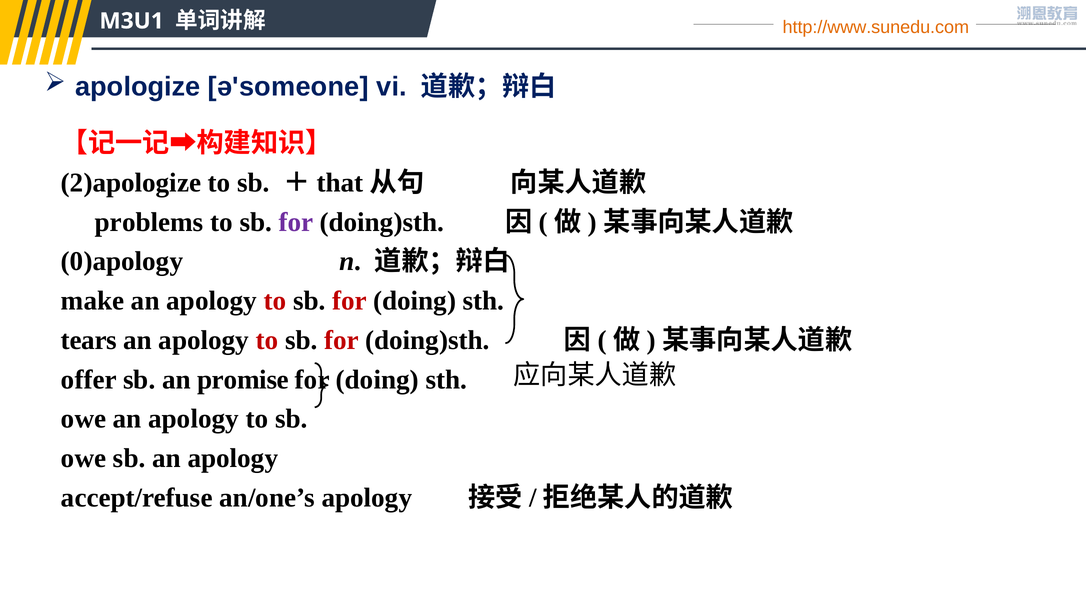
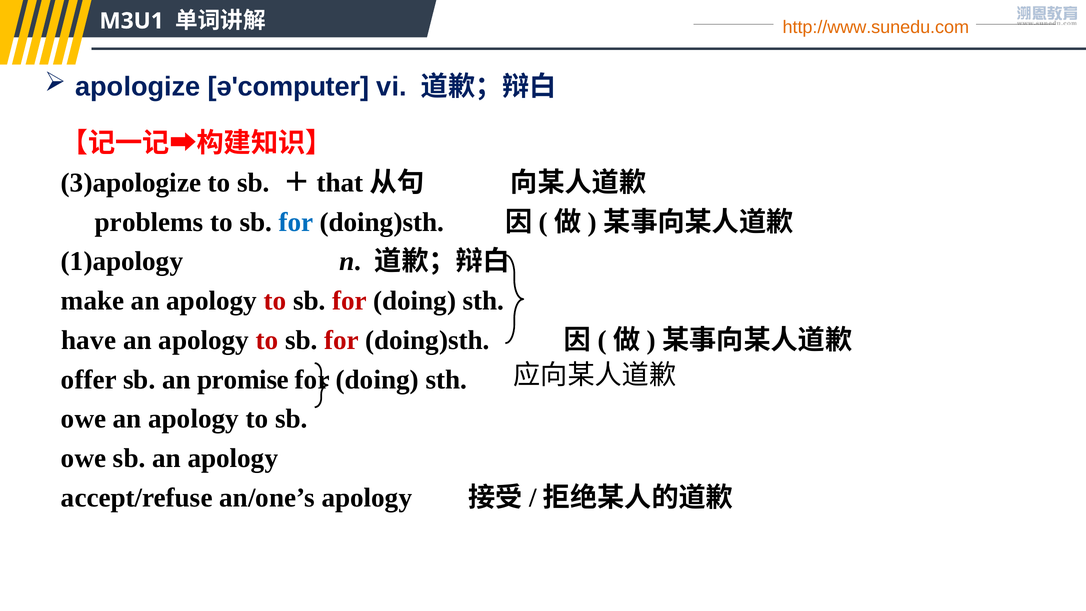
ə'someone: ə'someone -> ə'computer
2)apologize: 2)apologize -> 3)apologize
for at (296, 222) colour: purple -> blue
0)apology: 0)apology -> 1)apology
tears: tears -> have
